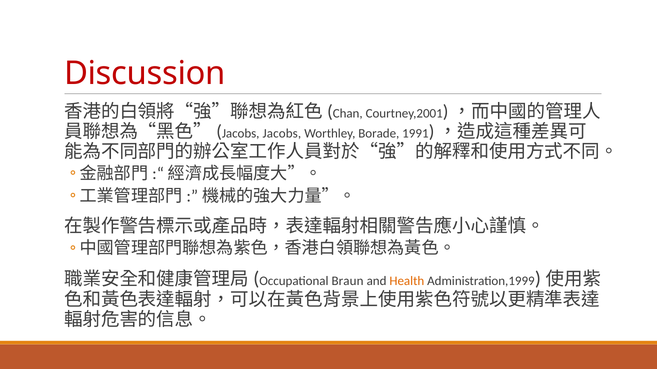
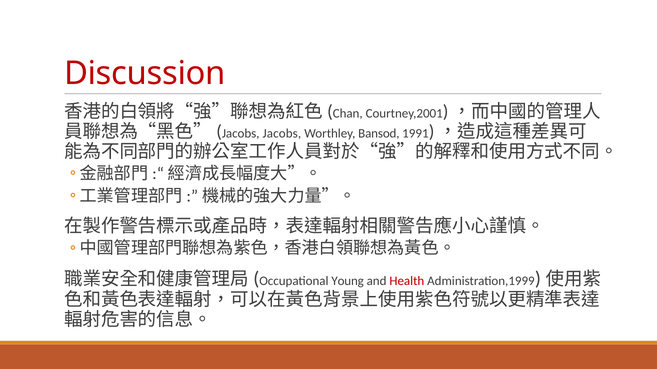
Borade: Borade -> Bansod
Braun: Braun -> Young
Health colour: orange -> red
